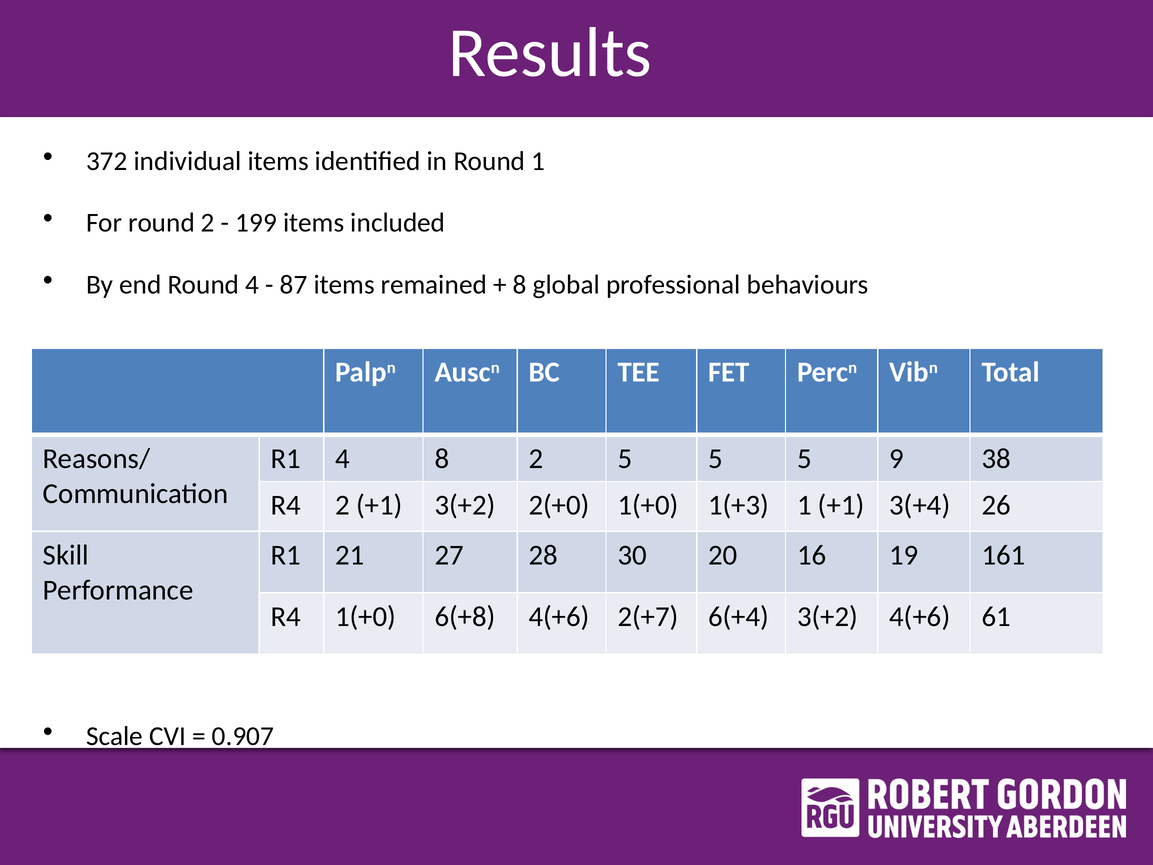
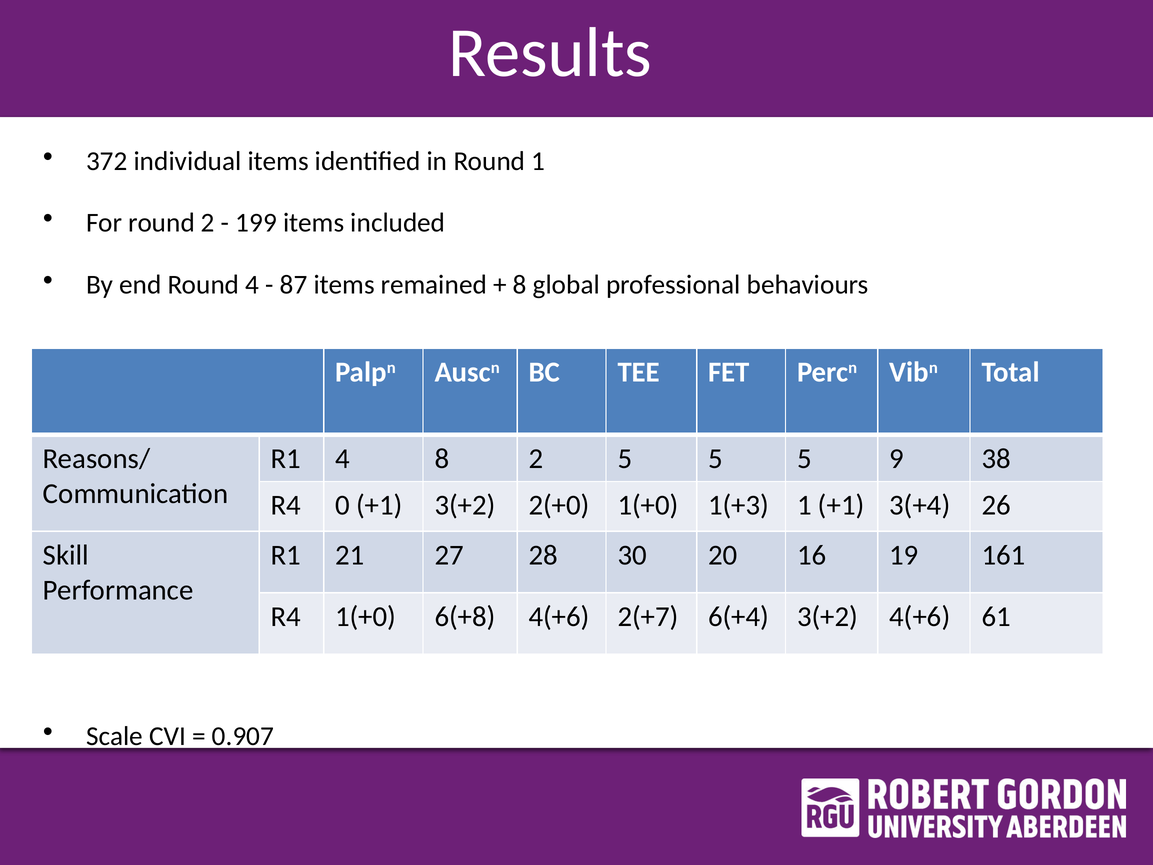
R4 2: 2 -> 0
